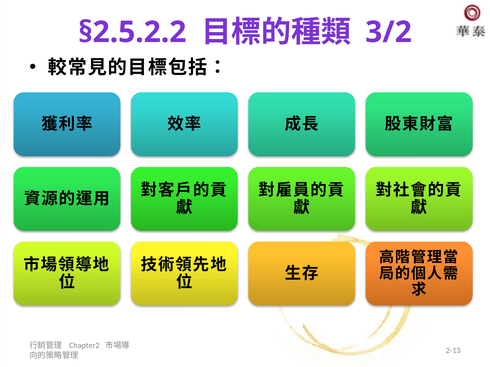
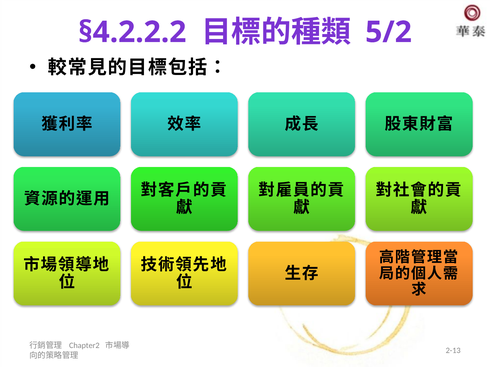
§2.5.2.2: §2.5.2.2 -> §4.2.2.2
3/2: 3/2 -> 5/2
